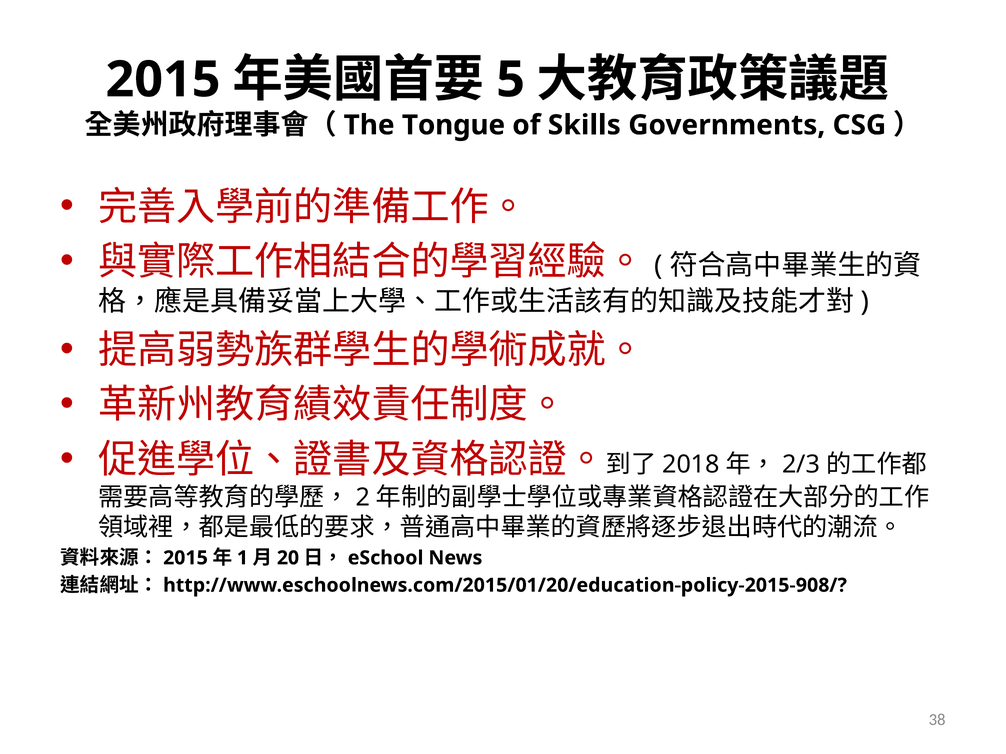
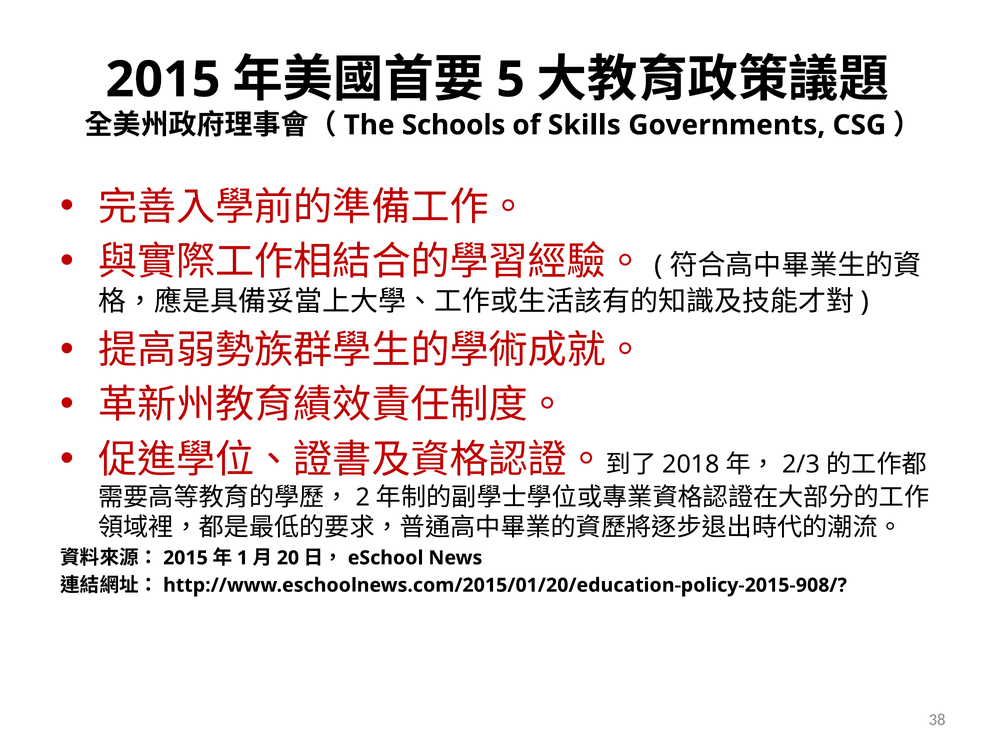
Tongue: Tongue -> Schools
